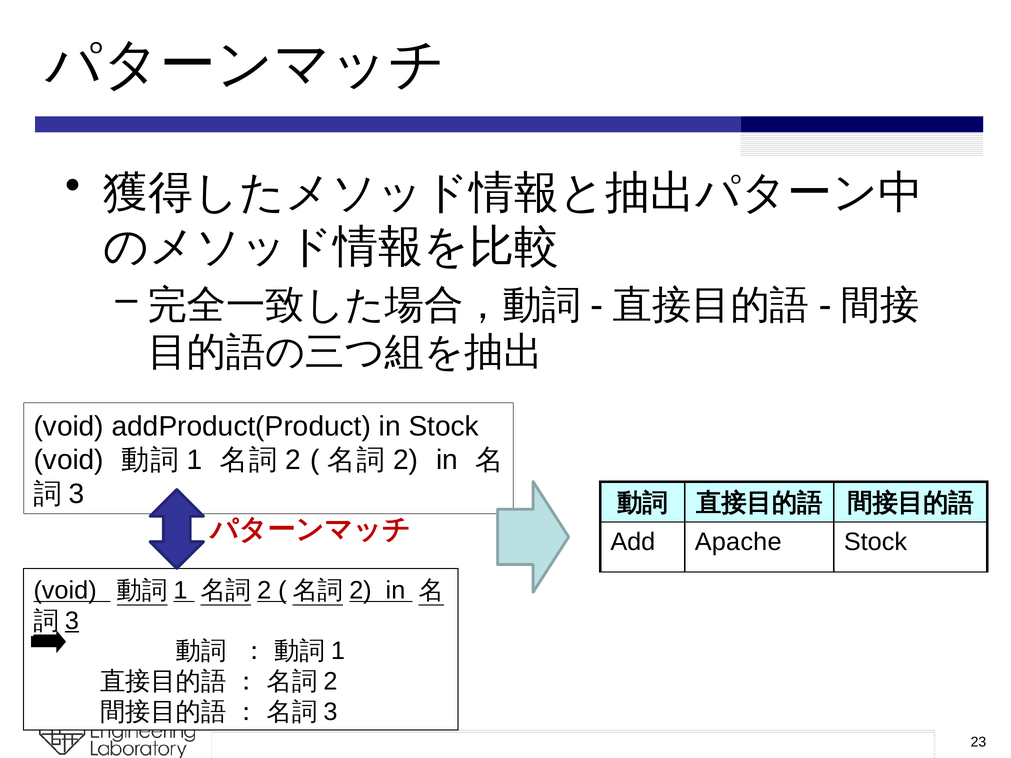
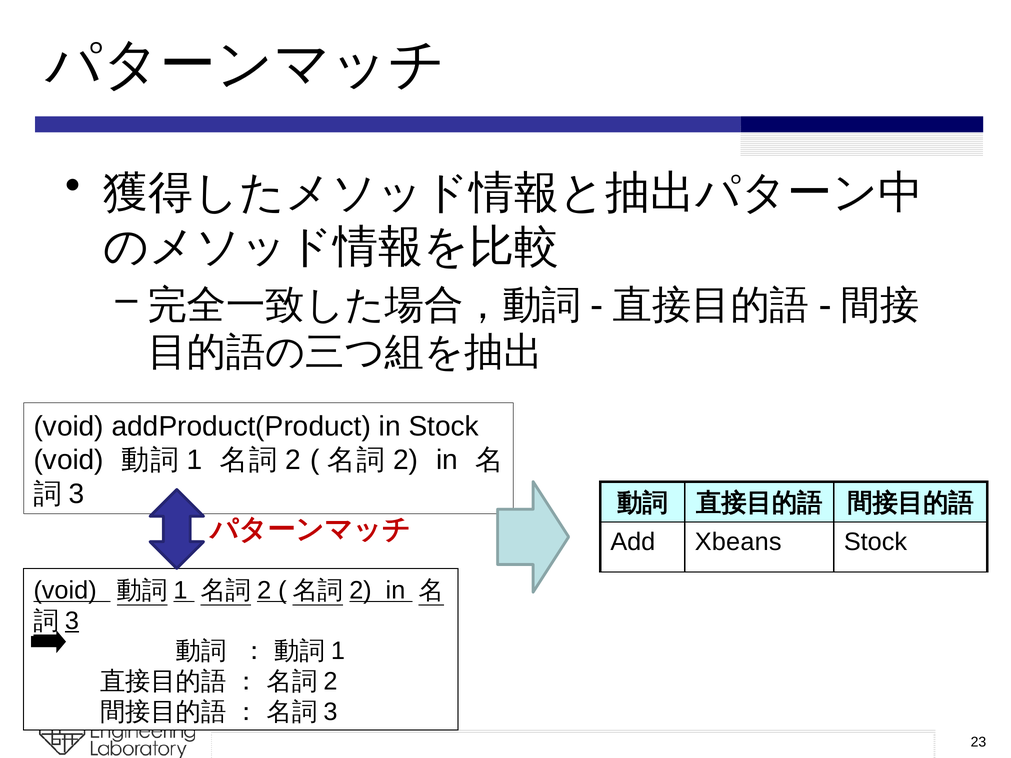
Apache: Apache -> Xbeans
